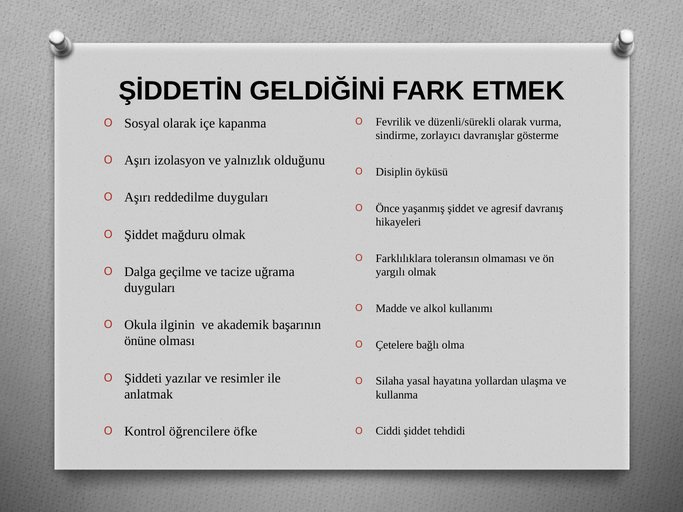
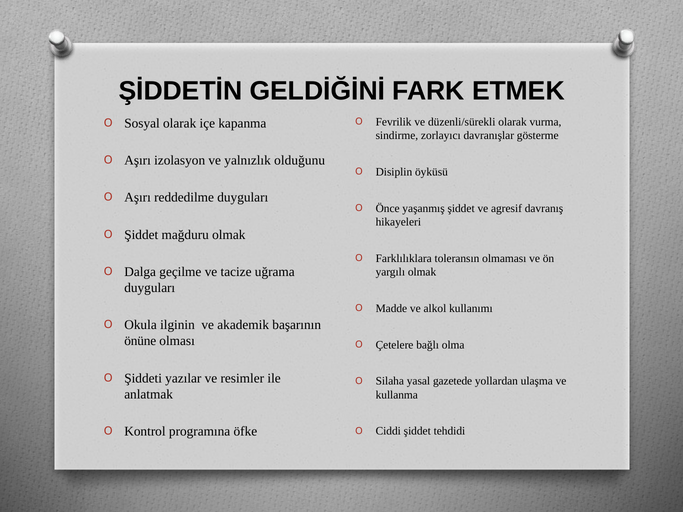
hayatına: hayatına -> gazetede
öğrencilere: öğrencilere -> programına
